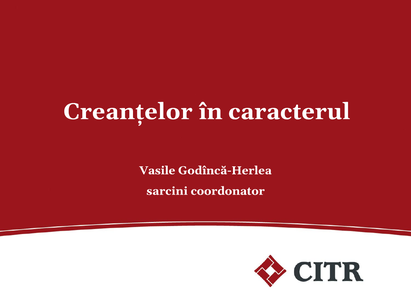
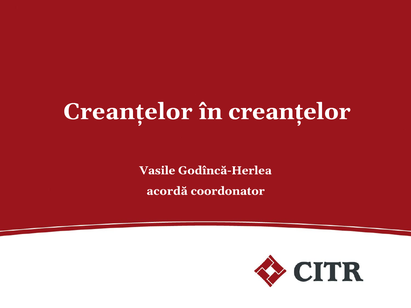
în caracterul: caracterul -> creanțelor
sarcini: sarcini -> acordă
